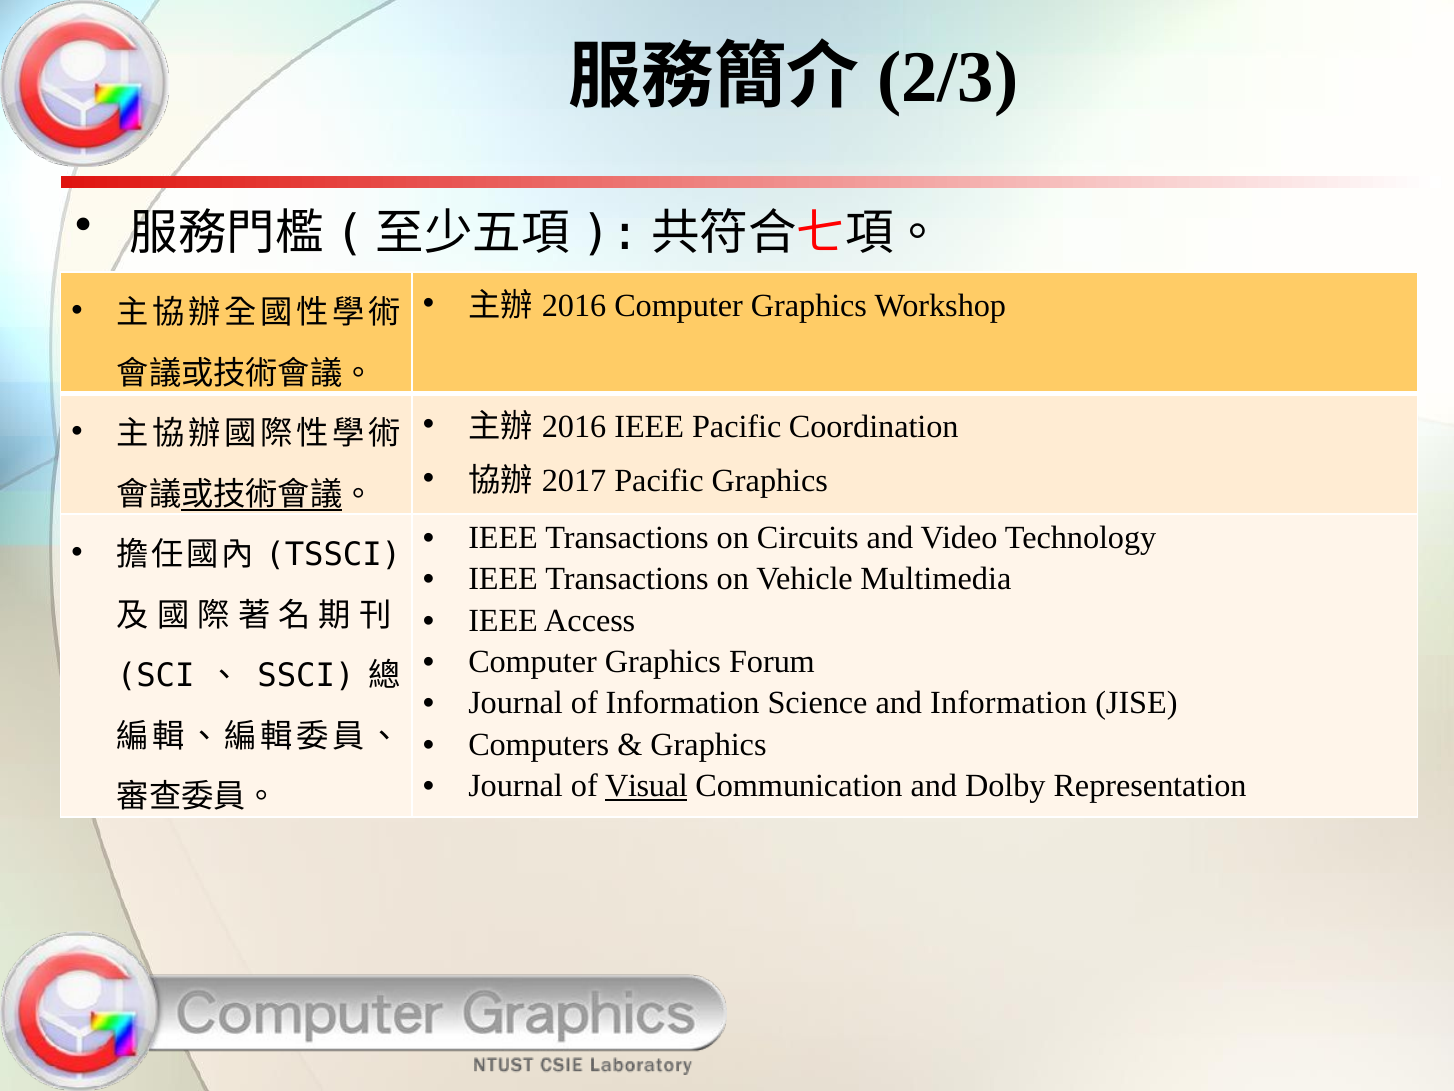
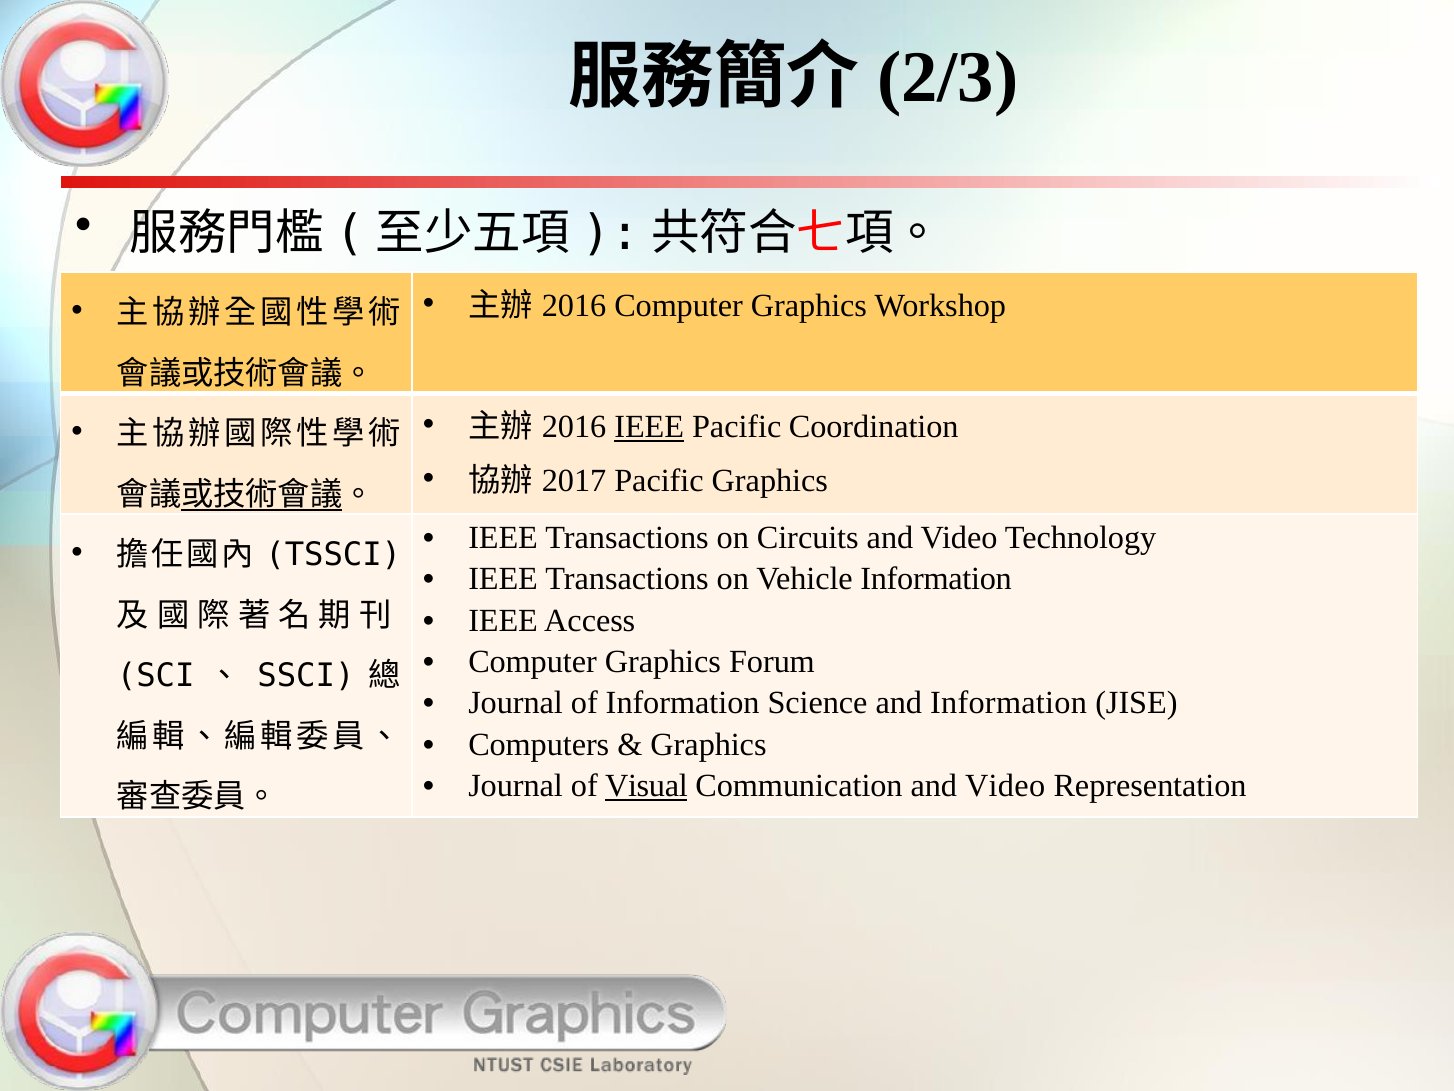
IEEE at (649, 427) underline: none -> present
Vehicle Multimedia: Multimedia -> Information
Communication and Dolby: Dolby -> Video
